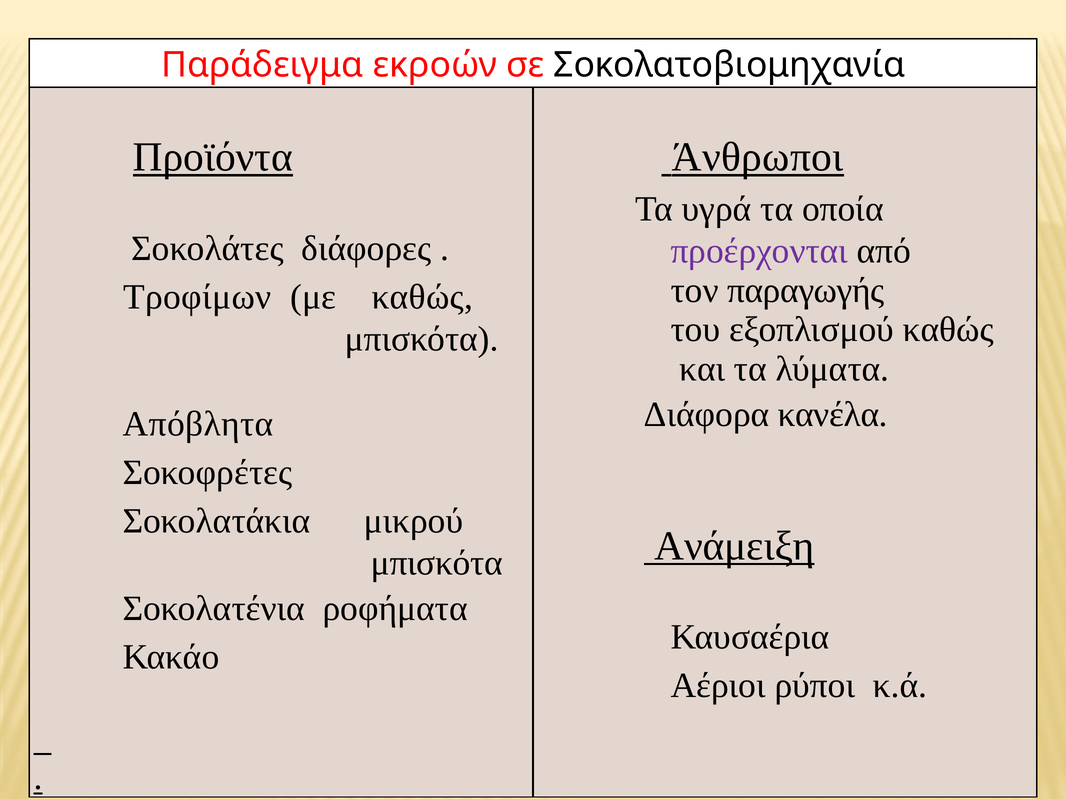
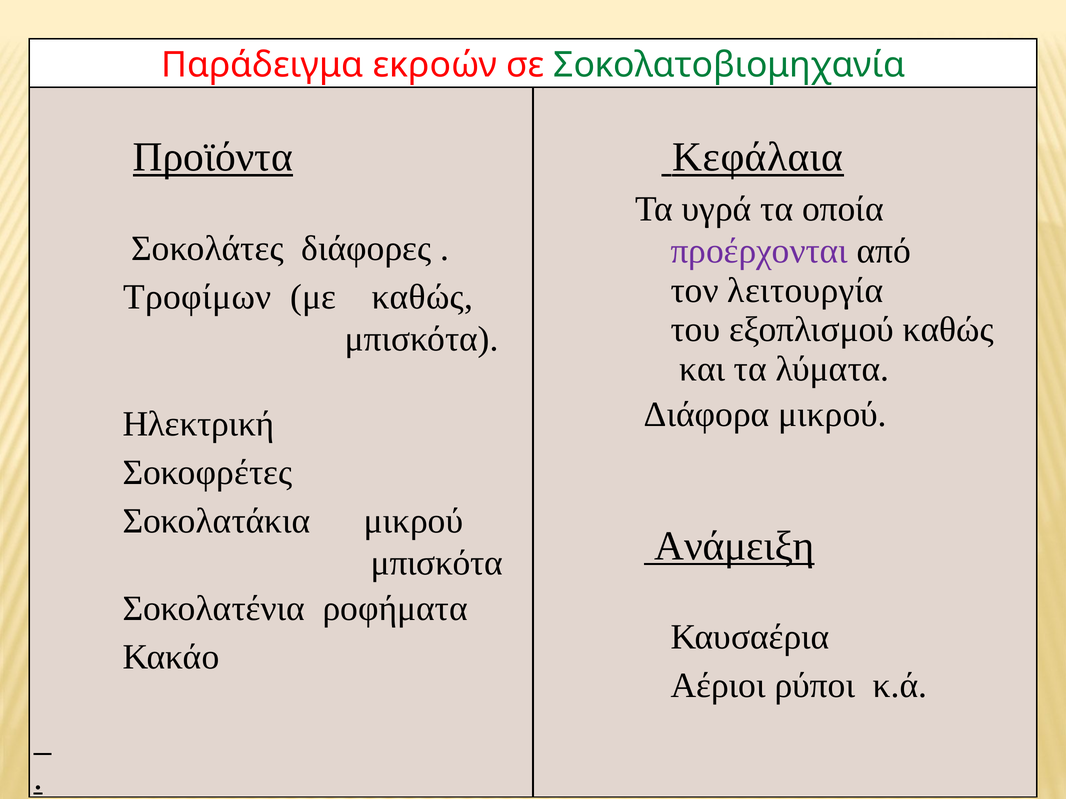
Σοκολατοβιομηχανία colour: black -> green
Άνθρωποι: Άνθρωποι -> Κεφάλαια
παραγωγής: παραγωγής -> λειτουργία
Διάφορα κανέλα: κανέλα -> μικρού
Απόβλητα: Απόβλητα -> Ηλεκτρική
